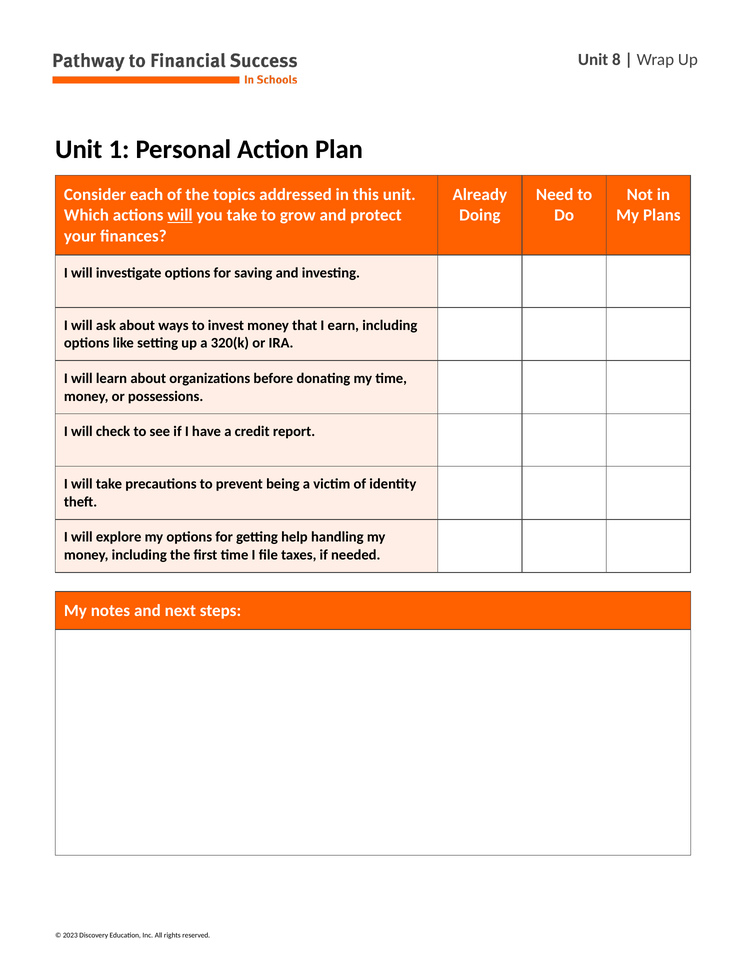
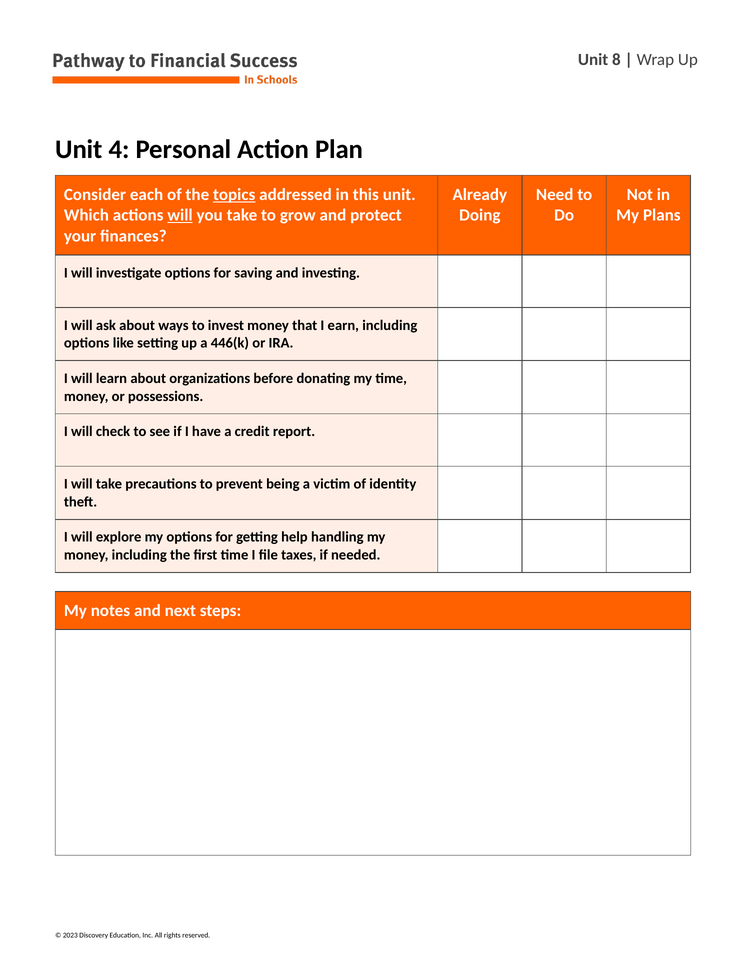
Unit 1: 1 -> 4
topics underline: none -> present
320(k: 320(k -> 446(k
